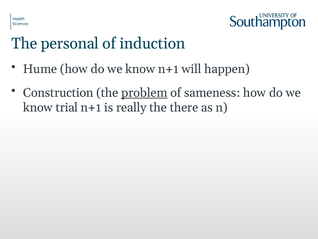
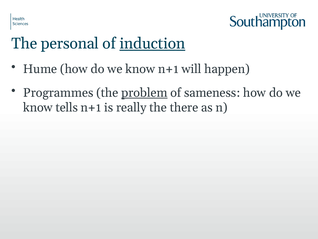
induction underline: none -> present
Construction: Construction -> Programmes
trial: trial -> tells
